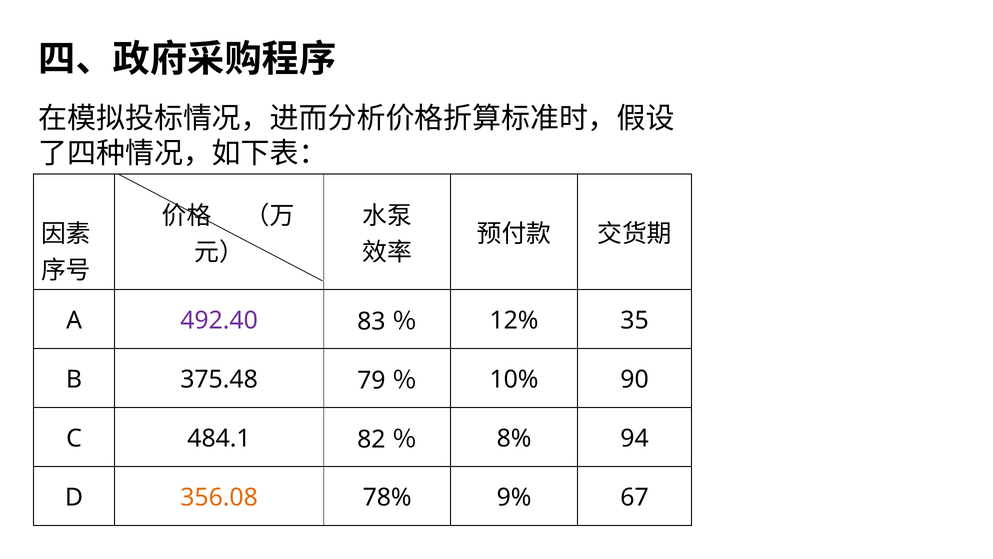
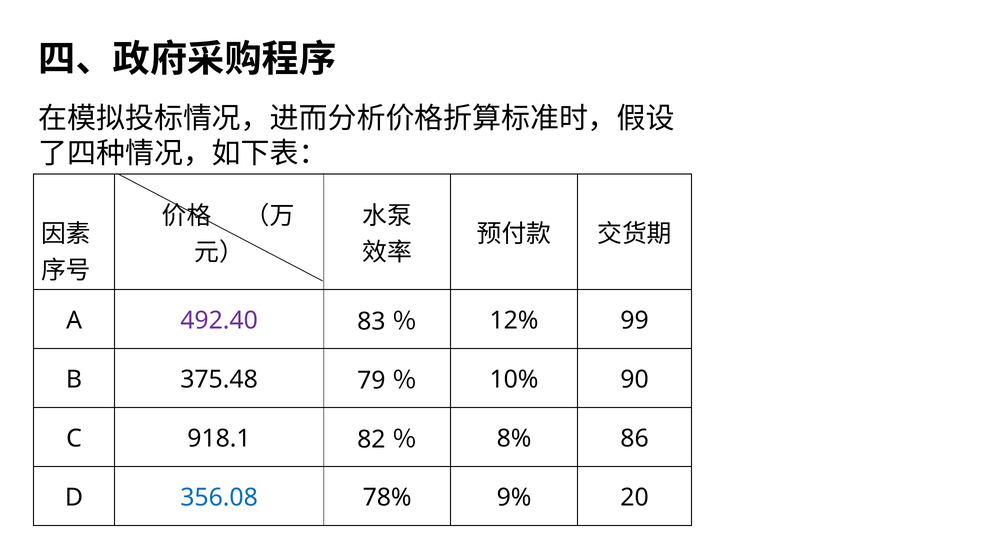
35: 35 -> 99
484.1: 484.1 -> 918.1
94: 94 -> 86
356.08 colour: orange -> blue
67: 67 -> 20
